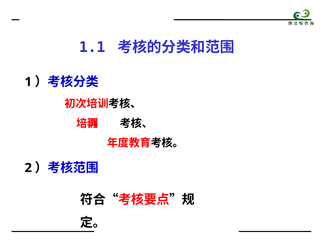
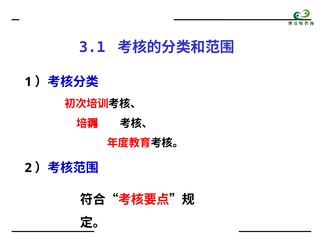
1.1: 1.1 -> 3.1
